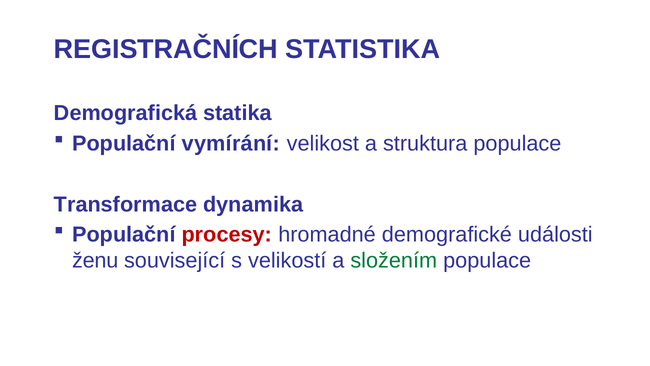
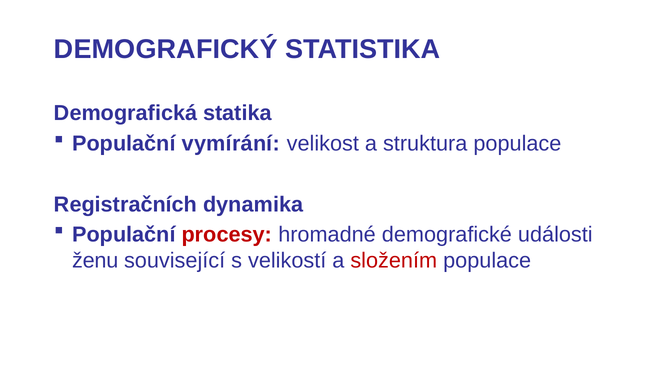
REGISTRAČNÍCH: REGISTRAČNÍCH -> DEMOGRAFICKÝ
Transformace: Transformace -> Registračních
složením colour: green -> red
